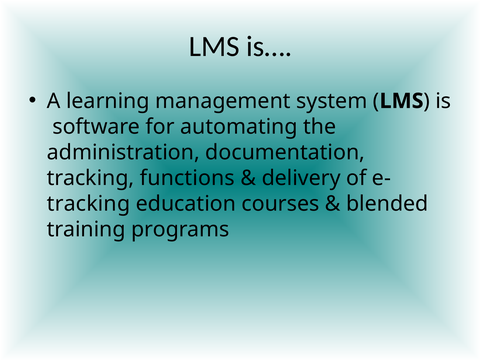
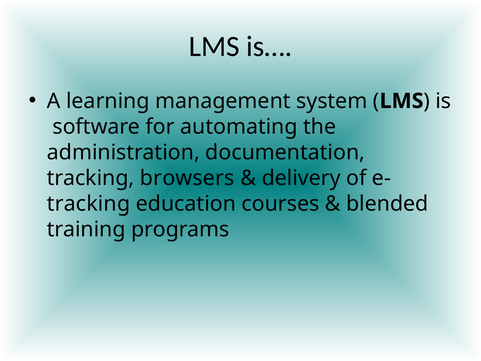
functions: functions -> browsers
